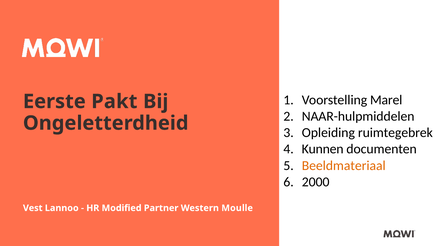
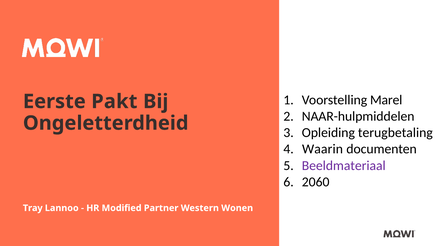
ruimtegebrek: ruimtegebrek -> terugbetaling
Kunnen: Kunnen -> Waarin
Beeldmateriaal colour: orange -> purple
2000: 2000 -> 2060
Vest: Vest -> Tray
Moulle: Moulle -> Wonen
